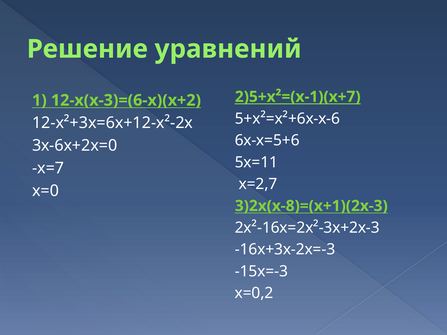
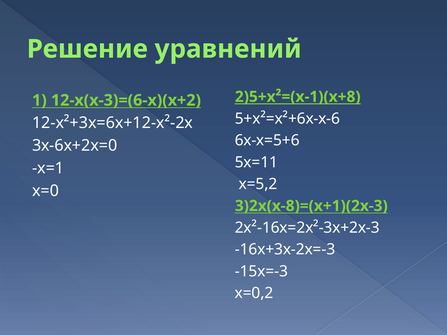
2)5+х²=(х-1)(х+7: 2)5+х²=(х-1)(х+7 -> 2)5+х²=(х-1)(х+8
x=7: x=7 -> x=1
х=2,7: х=2,7 -> х=5,2
